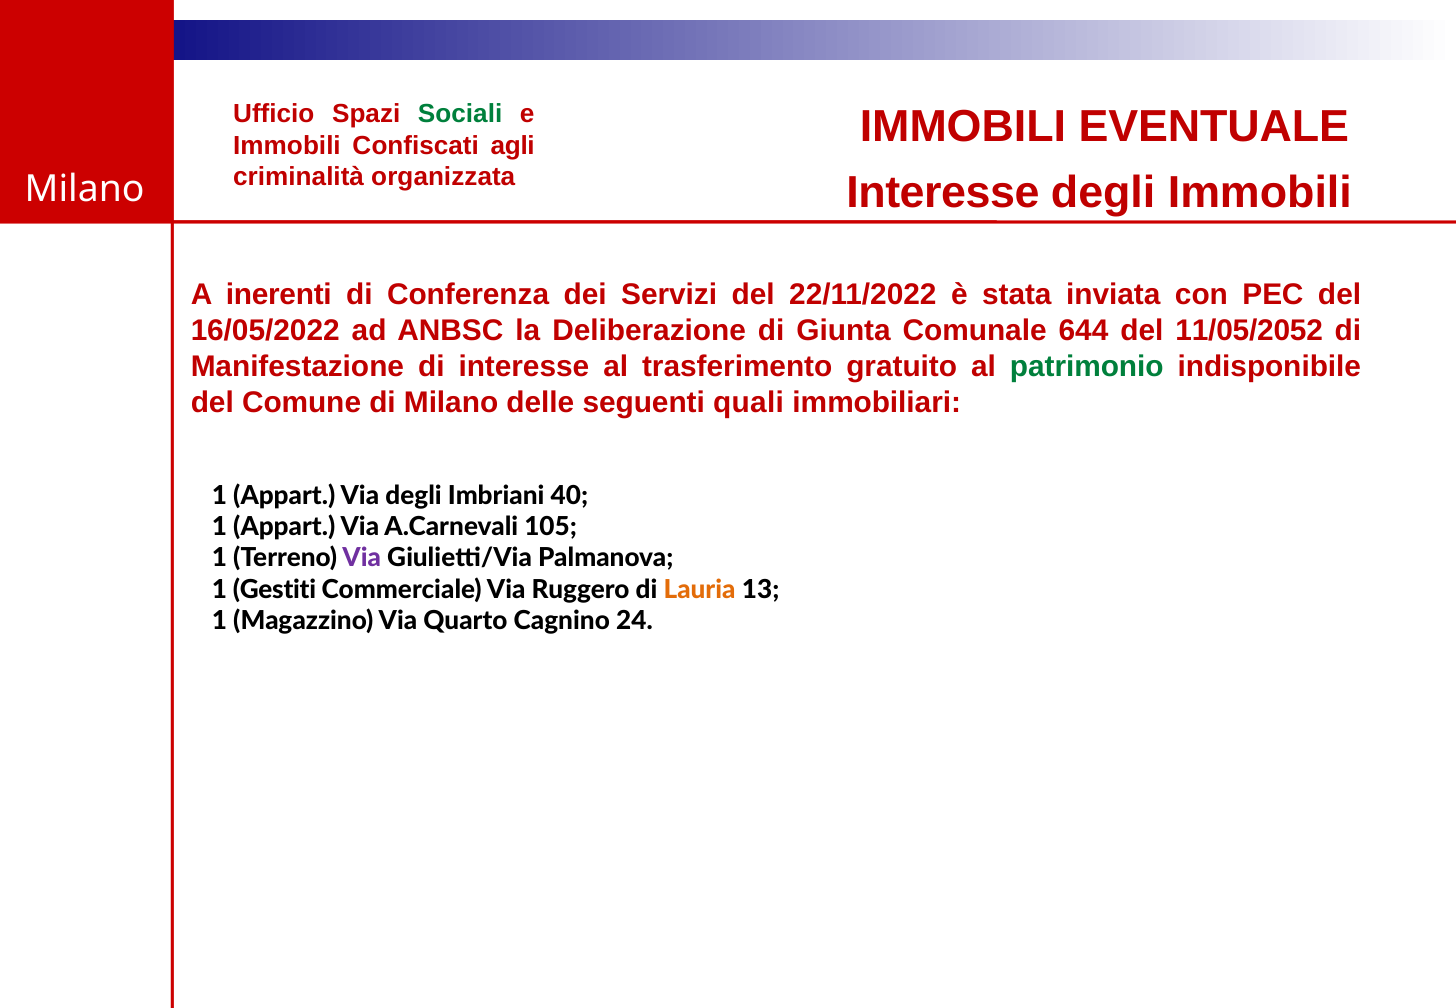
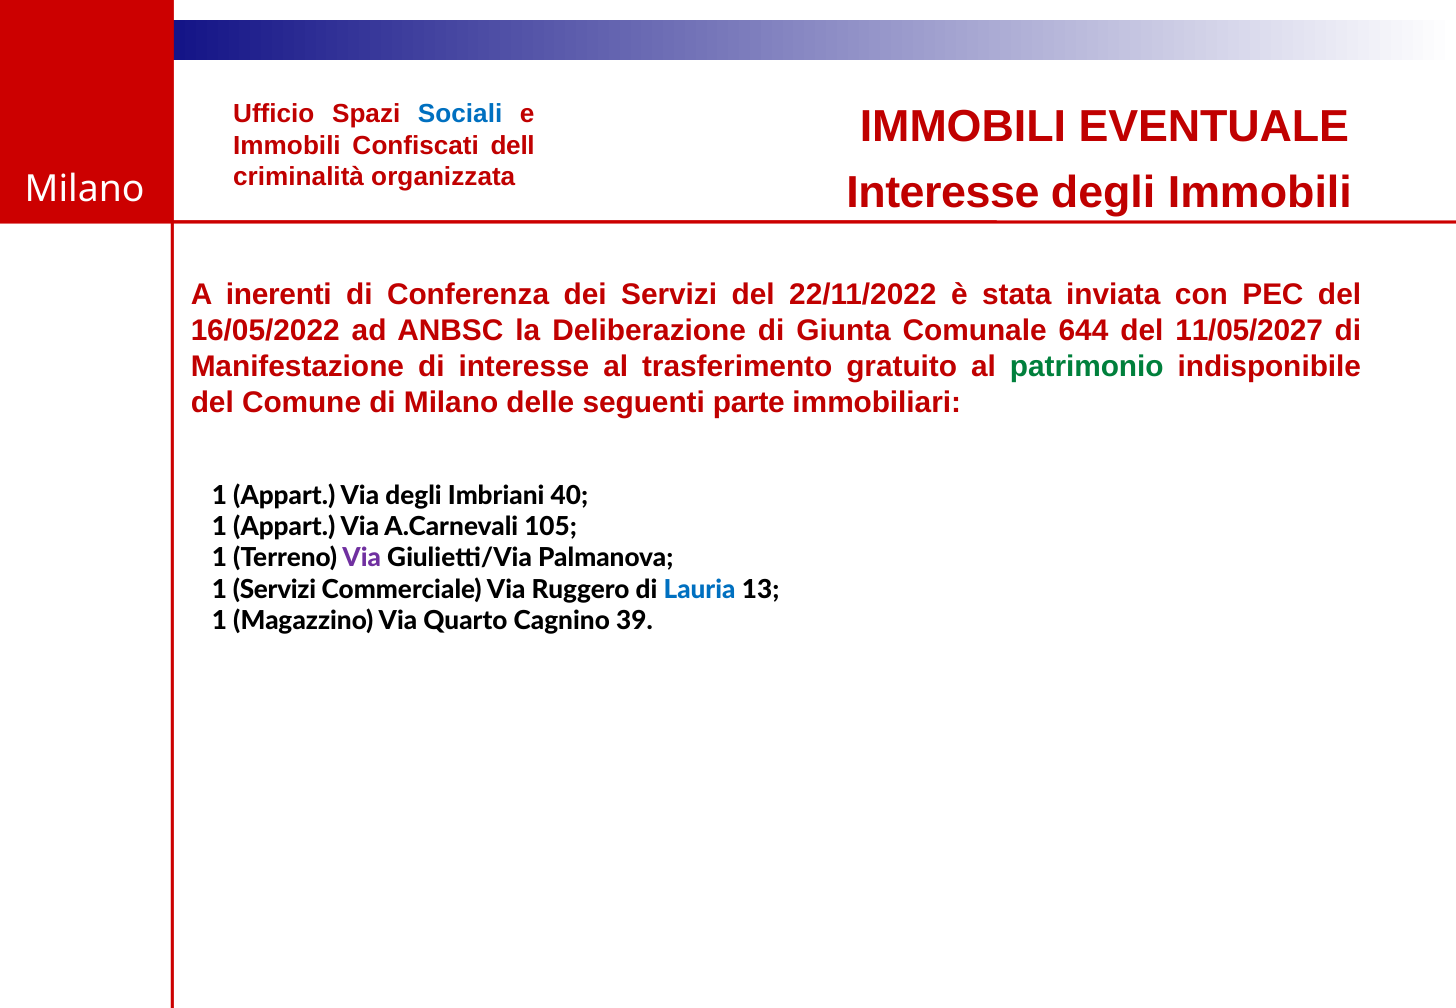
Sociali colour: green -> blue
agli: agli -> dell
11/05/2052: 11/05/2052 -> 11/05/2027
quali: quali -> parte
1 Gestiti: Gestiti -> Servizi
Lauria colour: orange -> blue
24: 24 -> 39
